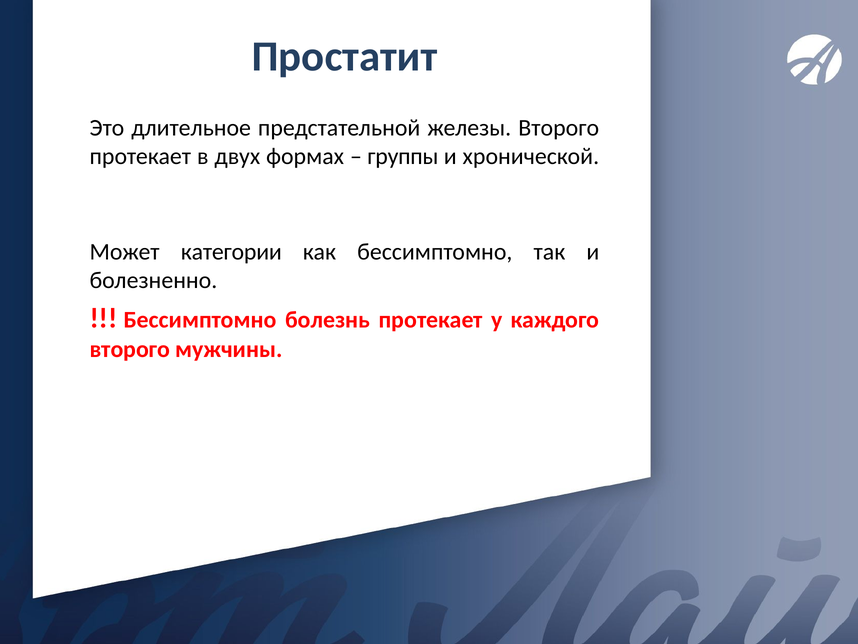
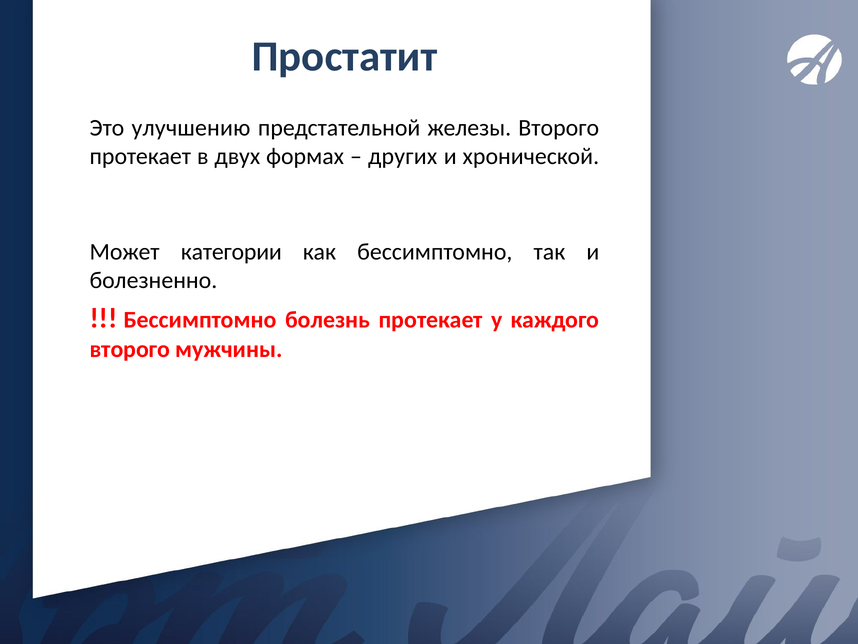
длительное: длительное -> улучшению
группы: группы -> других
